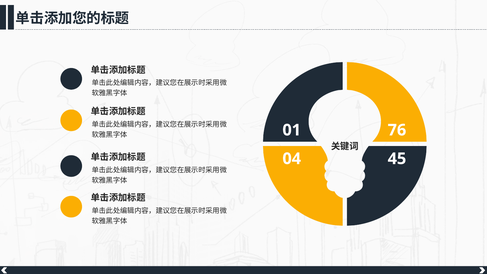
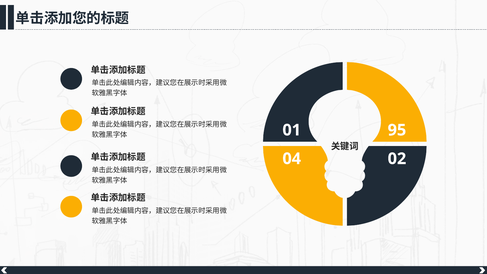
76: 76 -> 95
45: 45 -> 02
